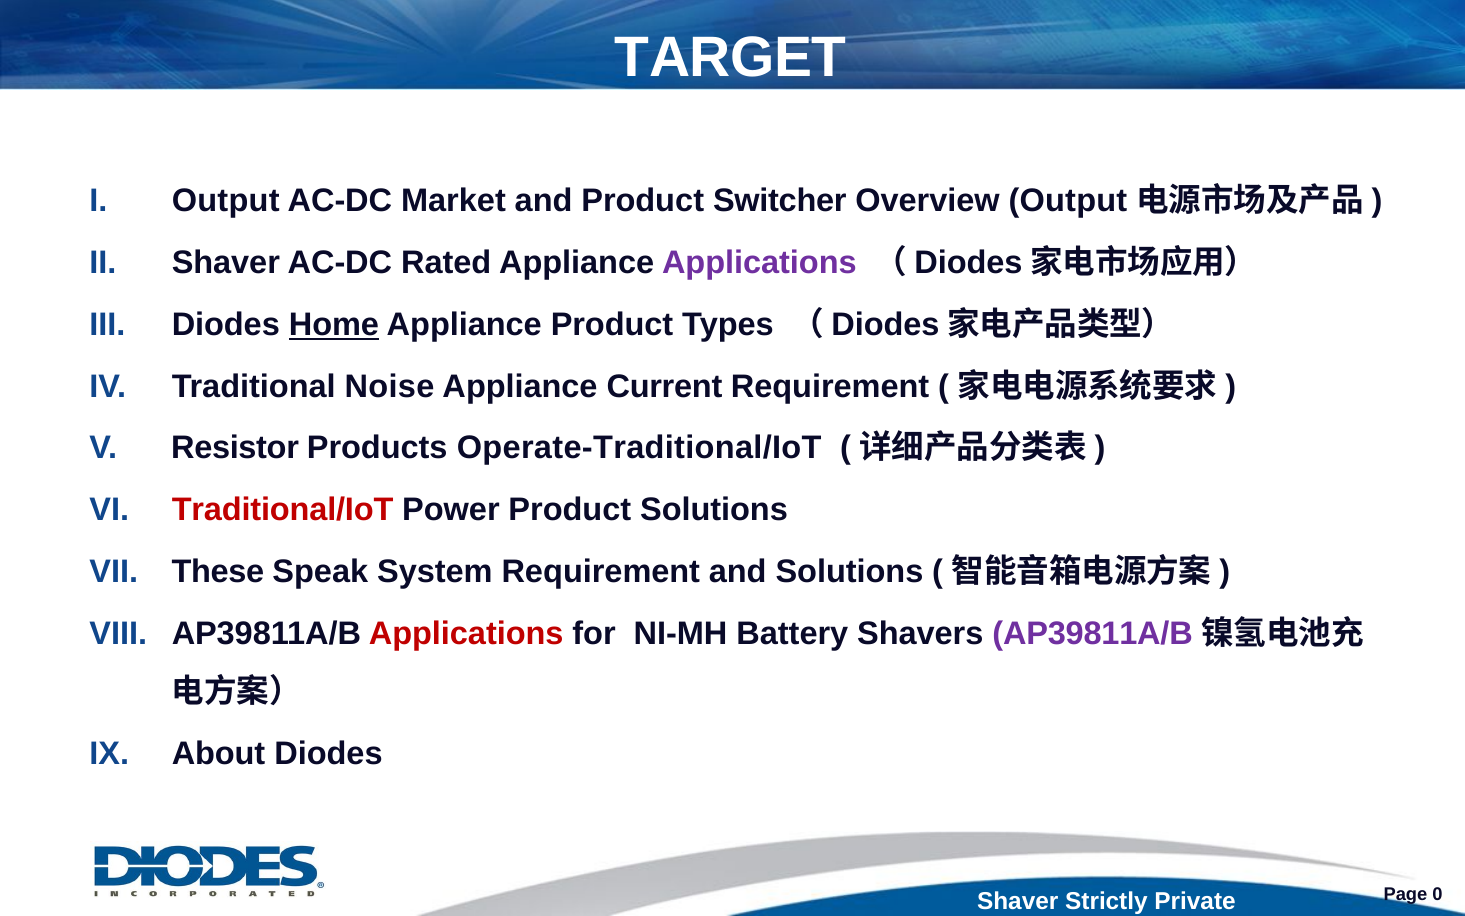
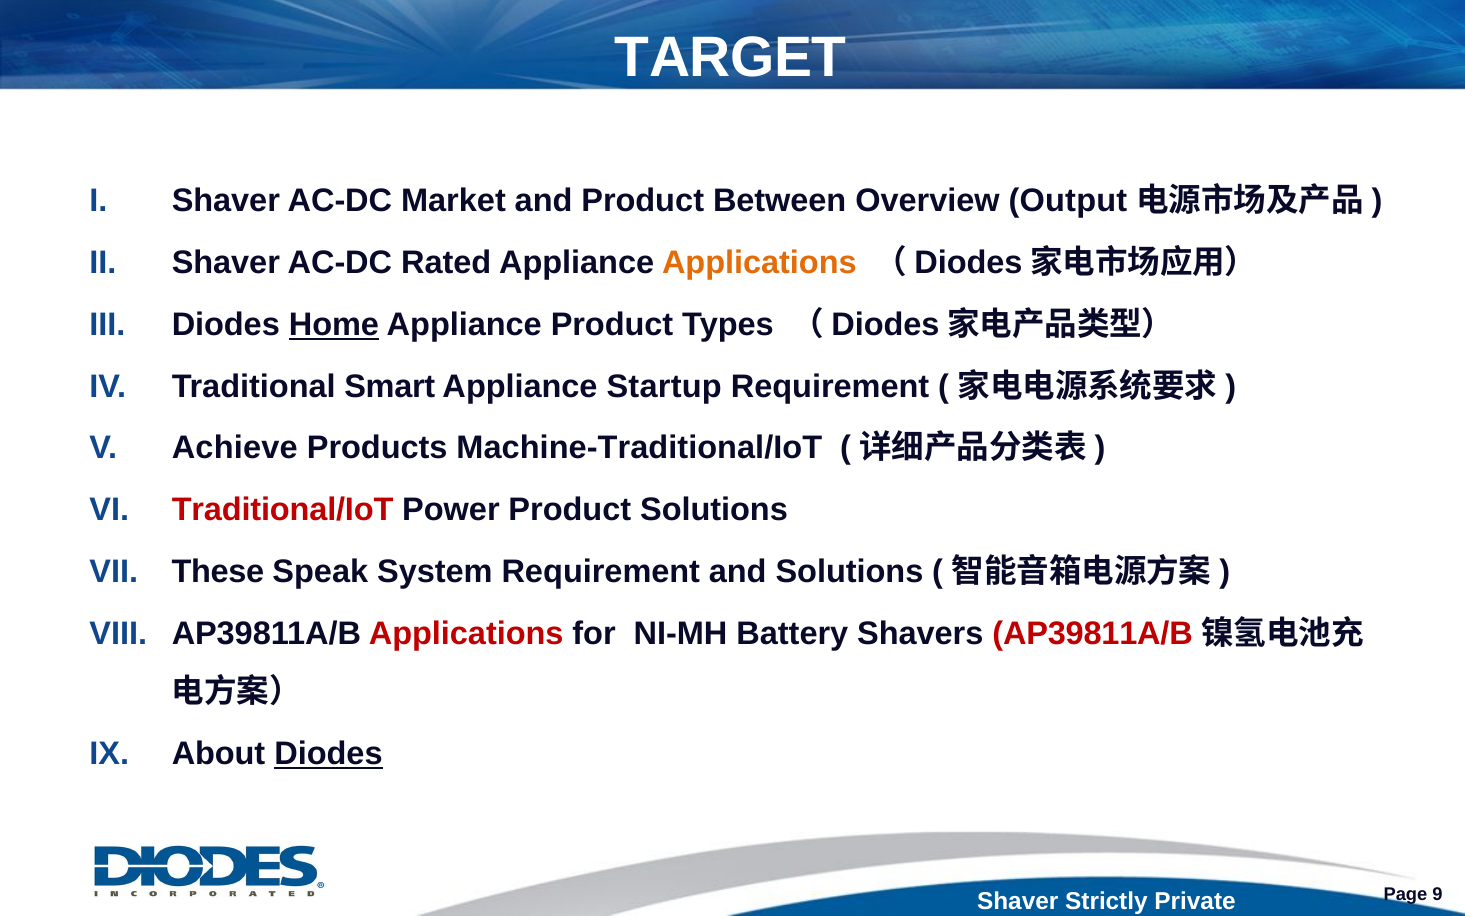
Output at (226, 201): Output -> Shaver
Switcher: Switcher -> Between
Applications at (759, 263) colour: purple -> orange
Noise: Noise -> Smart
Current: Current -> Startup
Resistor: Resistor -> Achieve
Operate-Traditional/IoT: Operate-Traditional/IoT -> Machine-Traditional/IoT
AP39811A/B at (1093, 633) colour: purple -> red
Diodes at (329, 754) underline: none -> present
0: 0 -> 9
